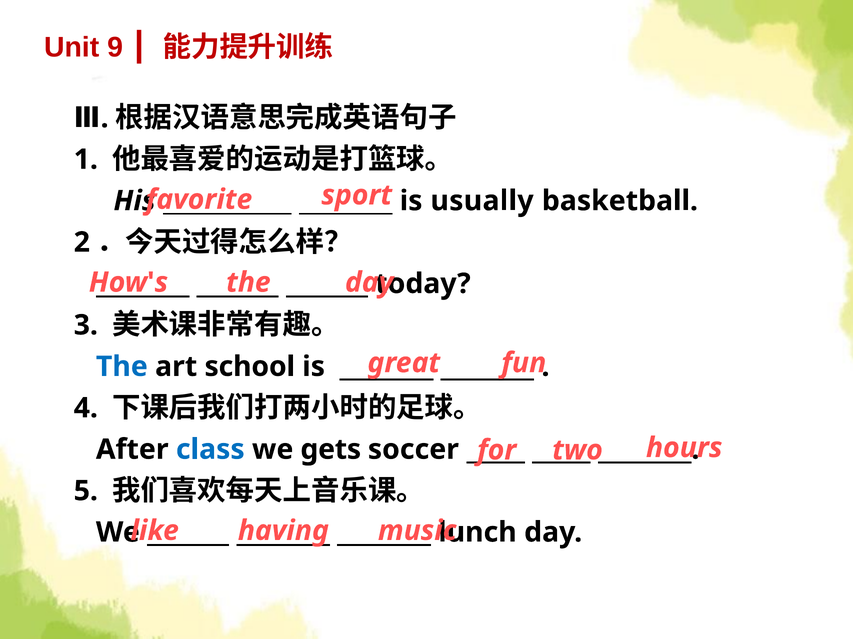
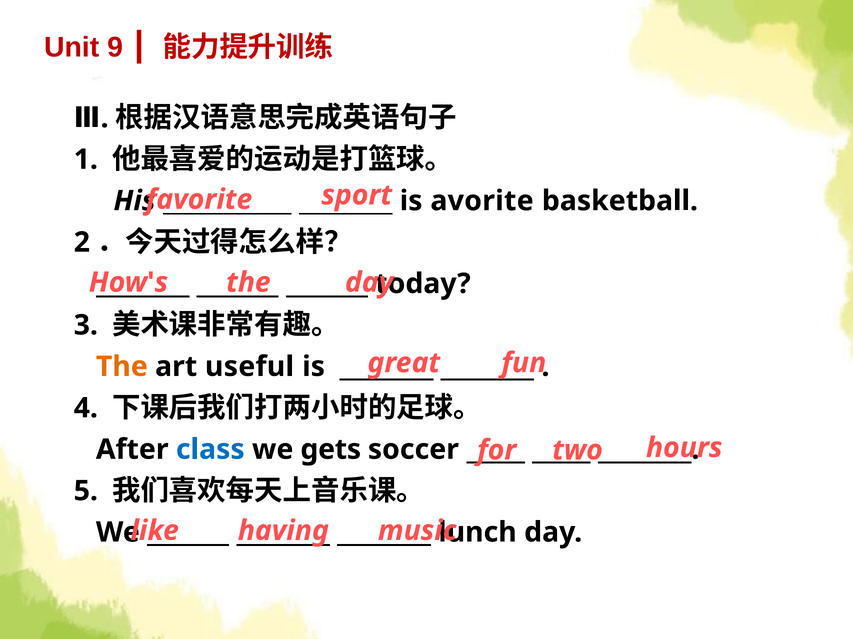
usually: usually -> avorite
The at (122, 367) colour: blue -> orange
school: school -> useful
